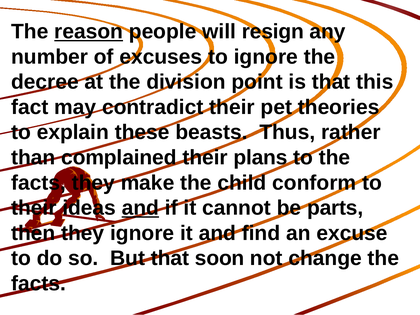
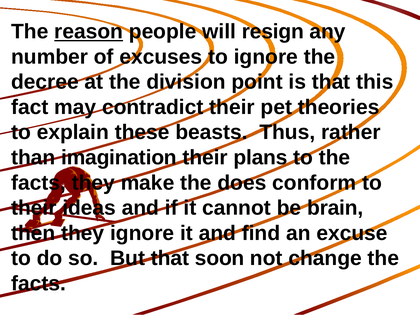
complained: complained -> imagination
child: child -> does
and at (140, 208) underline: present -> none
parts: parts -> brain
